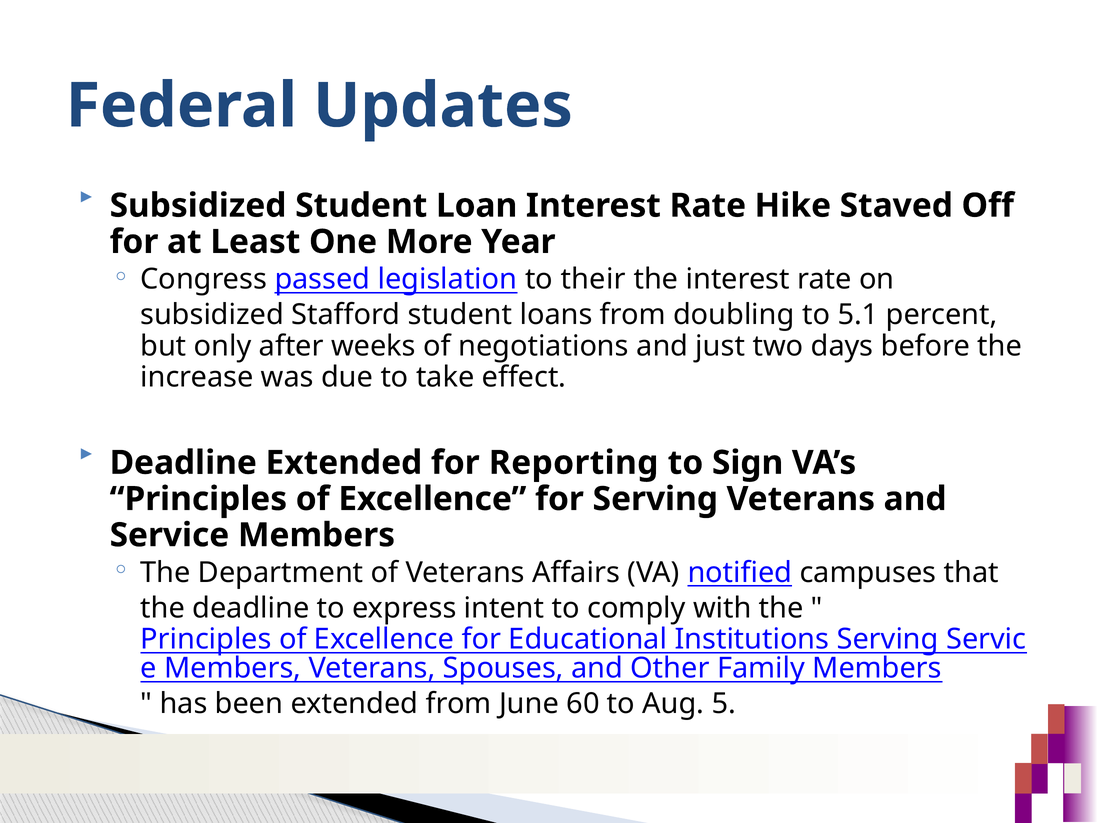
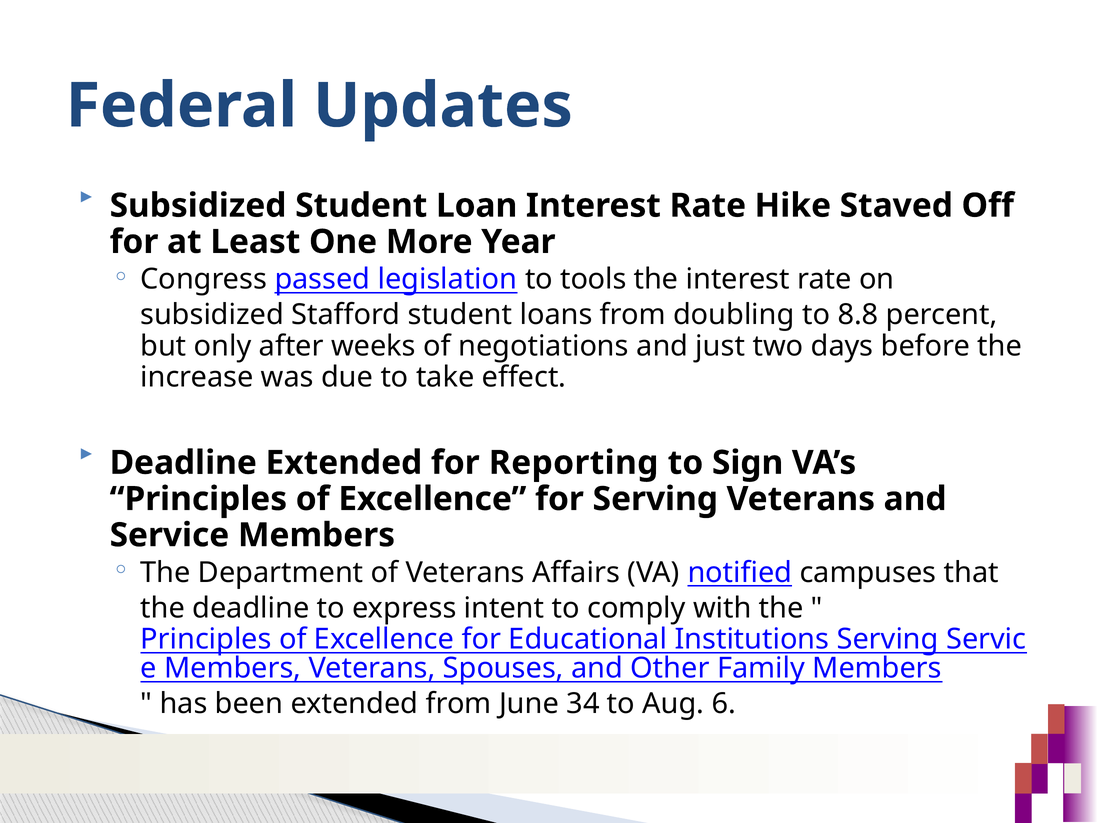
their: their -> tools
5.1: 5.1 -> 8.8
60: 60 -> 34
5: 5 -> 6
